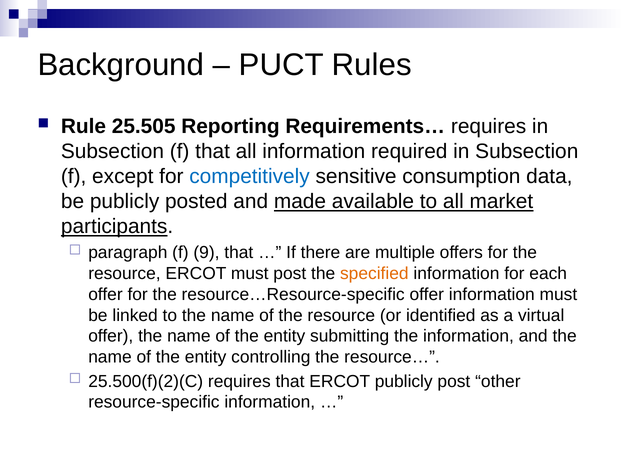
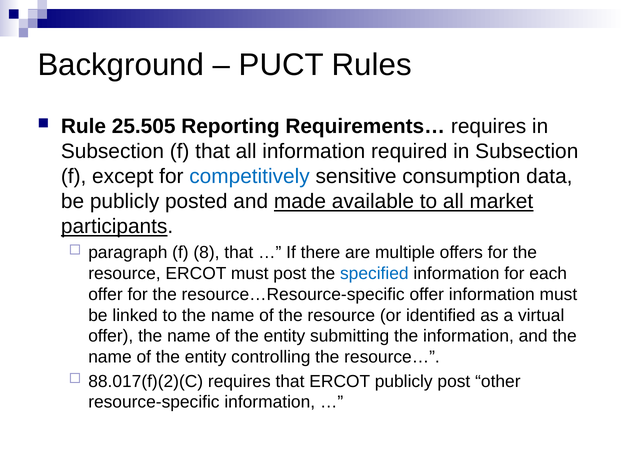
9: 9 -> 8
specified colour: orange -> blue
25.500(f)(2)(C: 25.500(f)(2)(C -> 88.017(f)(2)(C
